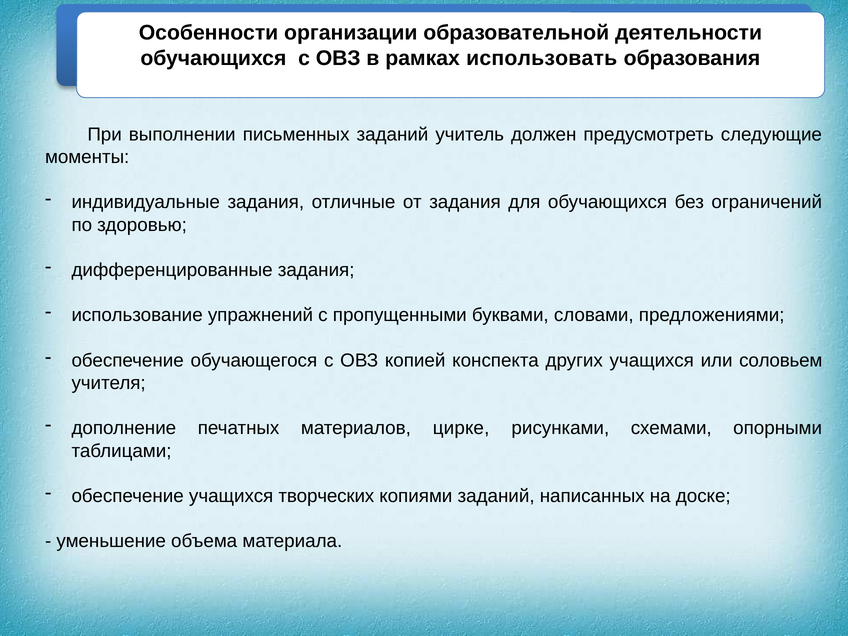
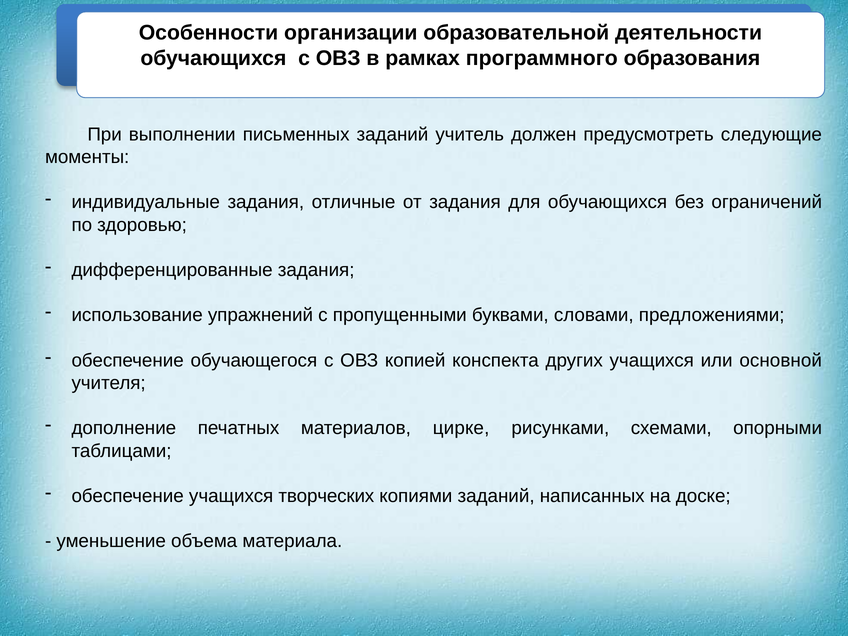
использовать: использовать -> программного
соловьем: соловьем -> основной
